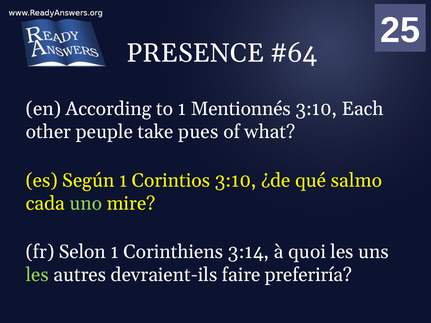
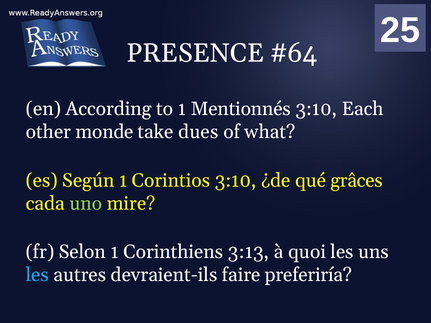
peuple: peuple -> monde
pues: pues -> dues
salmo: salmo -> grâces
3:14: 3:14 -> 3:13
les at (37, 275) colour: light green -> light blue
